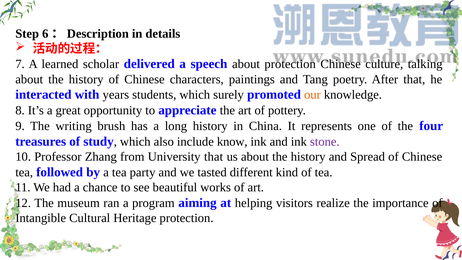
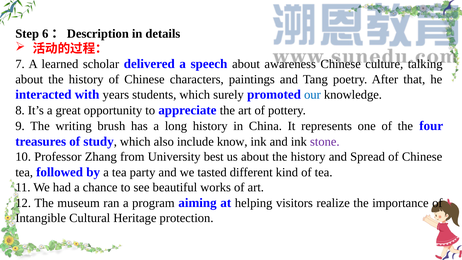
about protection: protection -> awareness
our colour: orange -> blue
University that: that -> best
